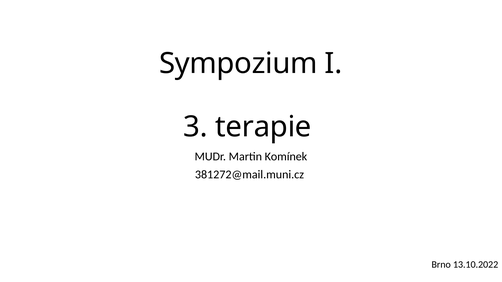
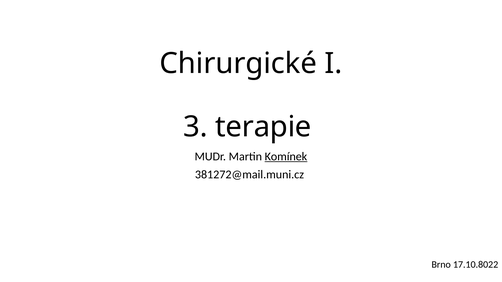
Sympozium: Sympozium -> Chirurgické
Komínek underline: none -> present
13.10.2022: 13.10.2022 -> 17.10.8022
